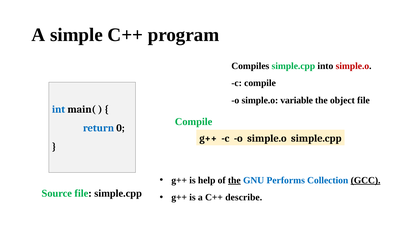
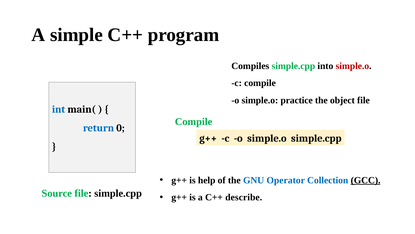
variable: variable -> practice
the at (234, 180) underline: present -> none
Performs: Performs -> Operator
